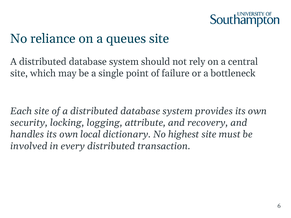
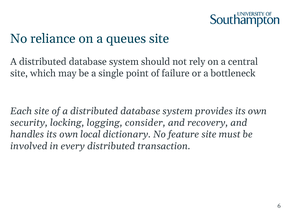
attribute: attribute -> consider
highest: highest -> feature
